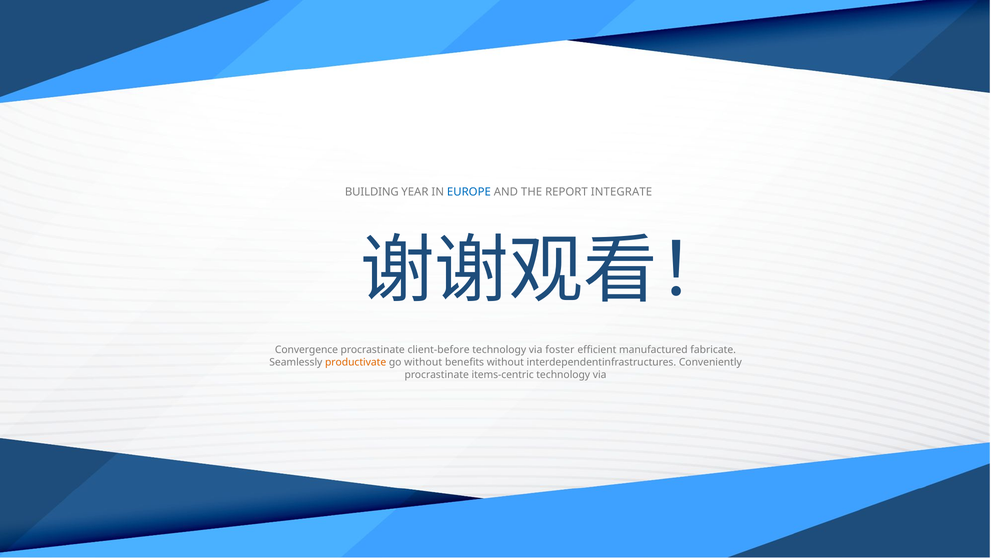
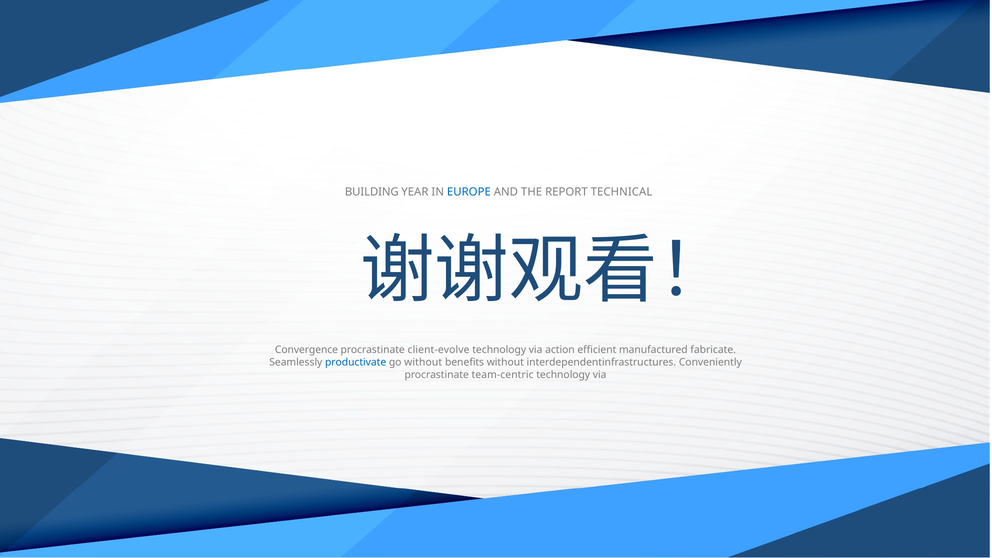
INTEGRATE: INTEGRATE -> TECHNICAL
client-before: client-before -> client-evolve
foster: foster -> action
productivate colour: orange -> blue
items-centric: items-centric -> team-centric
